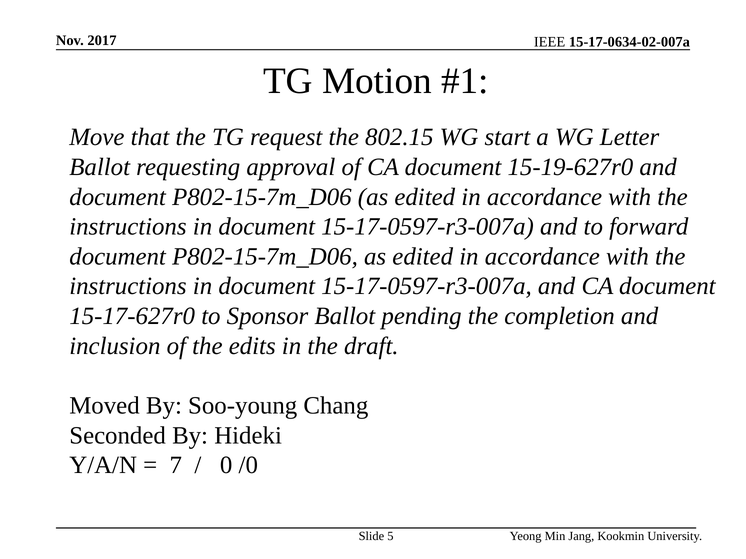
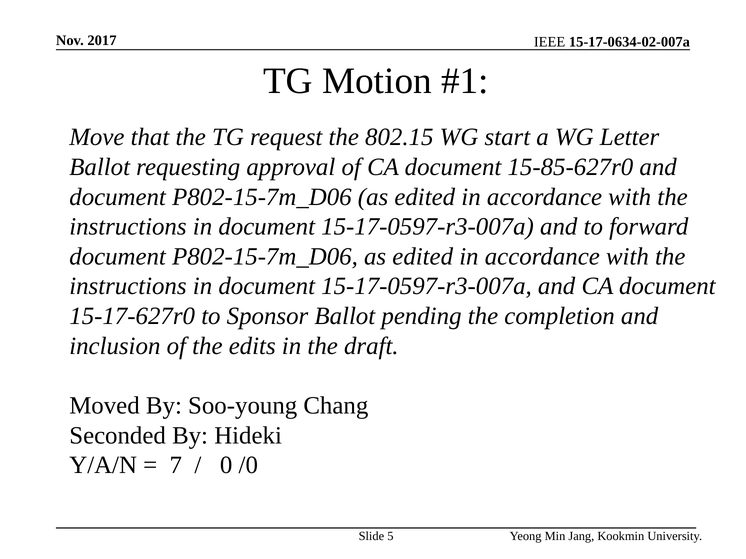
15-19-627r0: 15-19-627r0 -> 15-85-627r0
